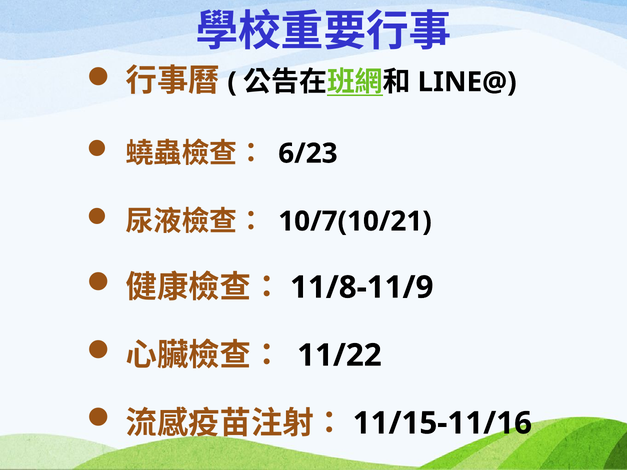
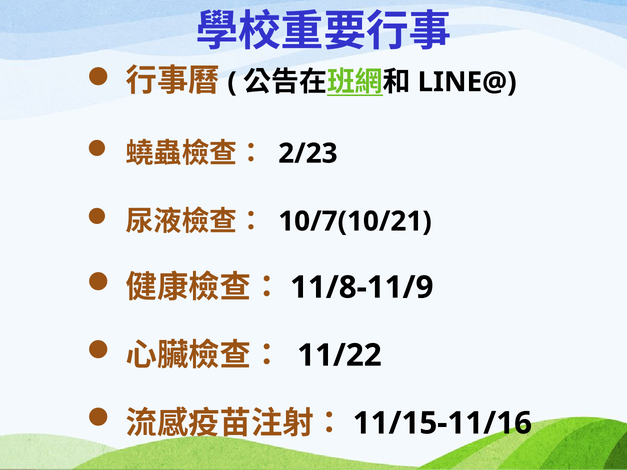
6/23: 6/23 -> 2/23
